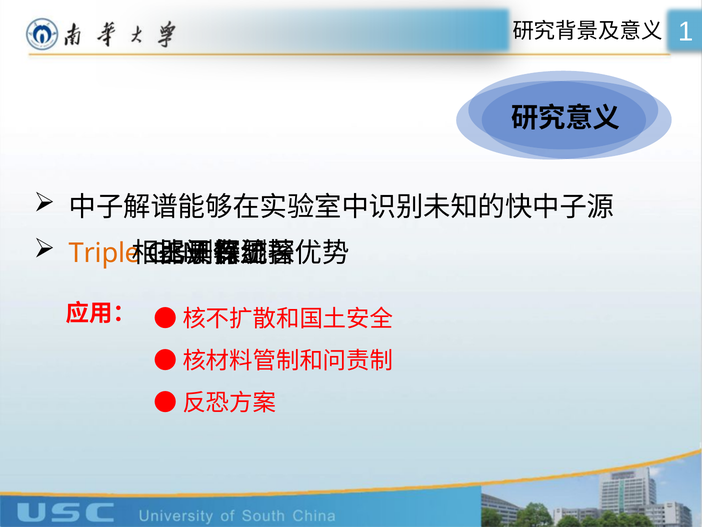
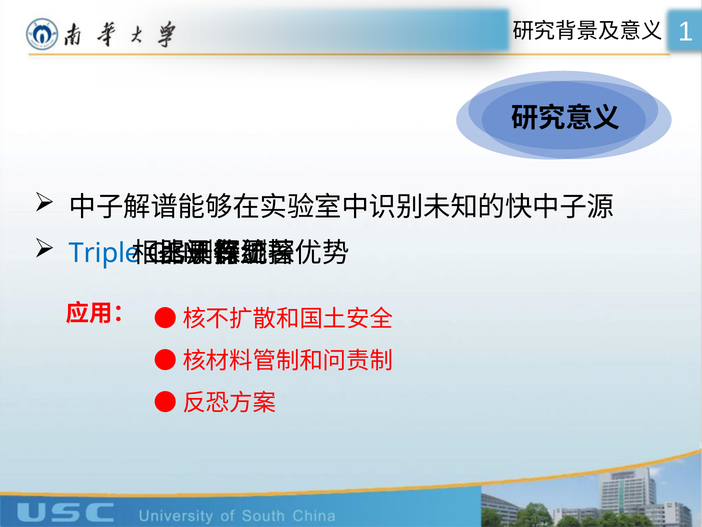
Triple colour: orange -> blue
